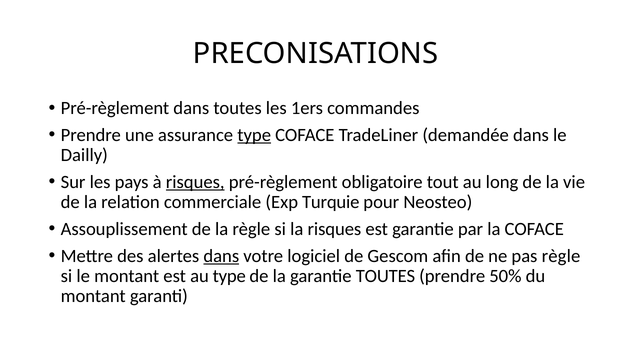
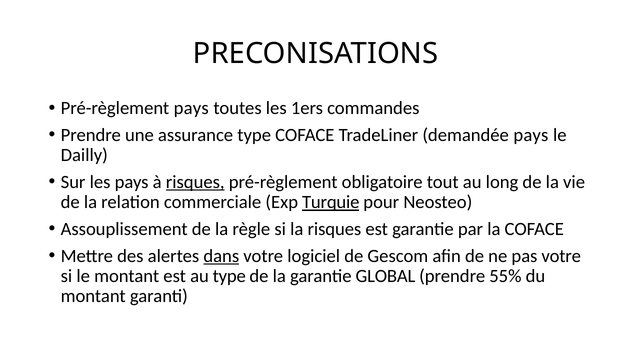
Pré-règlement dans: dans -> pays
type at (254, 135) underline: present -> none
demandée dans: dans -> pays
Turquie underline: none -> present
pas règle: règle -> votre
garantie TOUTES: TOUTES -> GLOBAL
50%: 50% -> 55%
